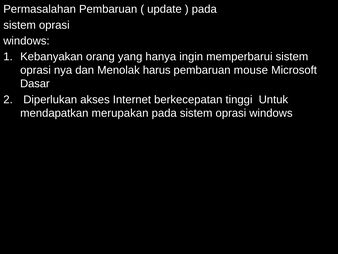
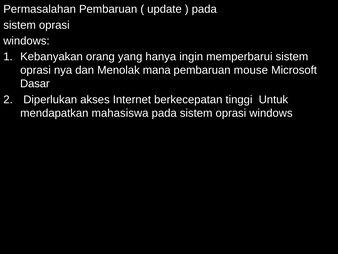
harus: harus -> mana
merupakan: merupakan -> mahasiswa
